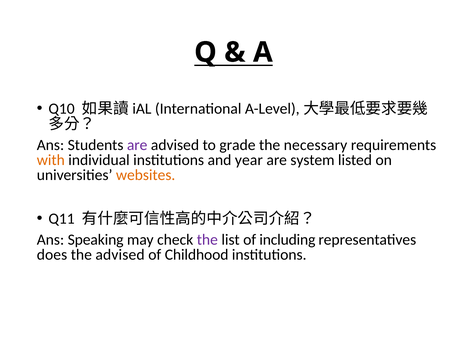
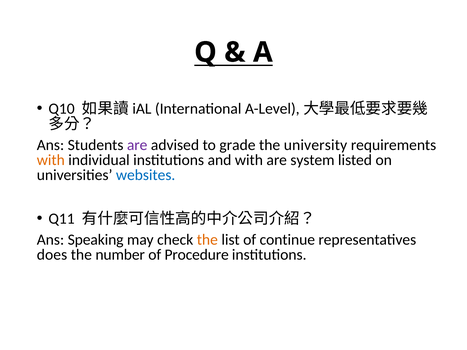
necessary: necessary -> university
and year: year -> with
websites colour: orange -> blue
the at (207, 240) colour: purple -> orange
including: including -> continue
the advised: advised -> number
Childhood: Childhood -> Procedure
